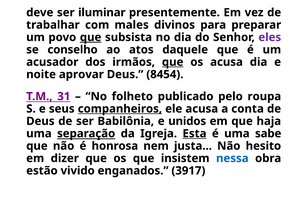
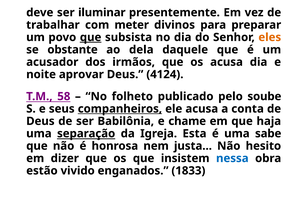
males: males -> meter
eles colour: purple -> orange
conselho: conselho -> obstante
atos: atos -> dela
que at (173, 62) underline: present -> none
8454: 8454 -> 4124
31: 31 -> 58
roupa: roupa -> soube
unidos: unidos -> chame
Esta underline: present -> none
3917: 3917 -> 1833
